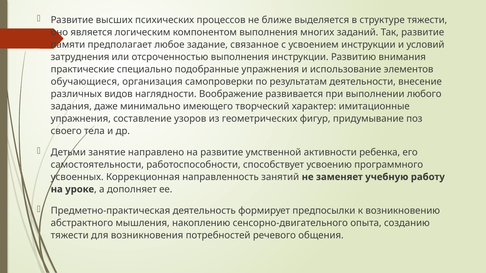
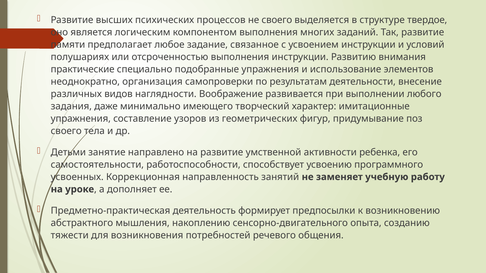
не ближе: ближе -> своего
структуре тяжести: тяжести -> твердое
затруднения: затруднения -> полушариях
обучающиеся: обучающиеся -> неоднократно
